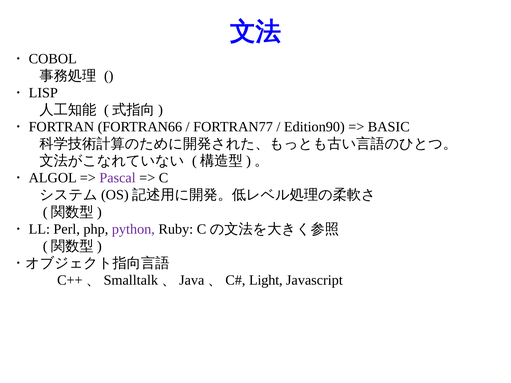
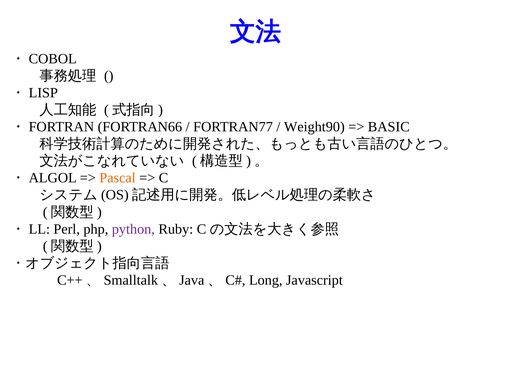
Edition90: Edition90 -> Weight90
Pascal colour: purple -> orange
Light: Light -> Long
